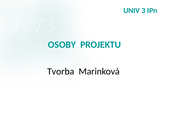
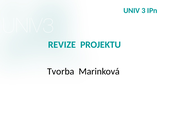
OSOBY: OSOBY -> REVIZE
